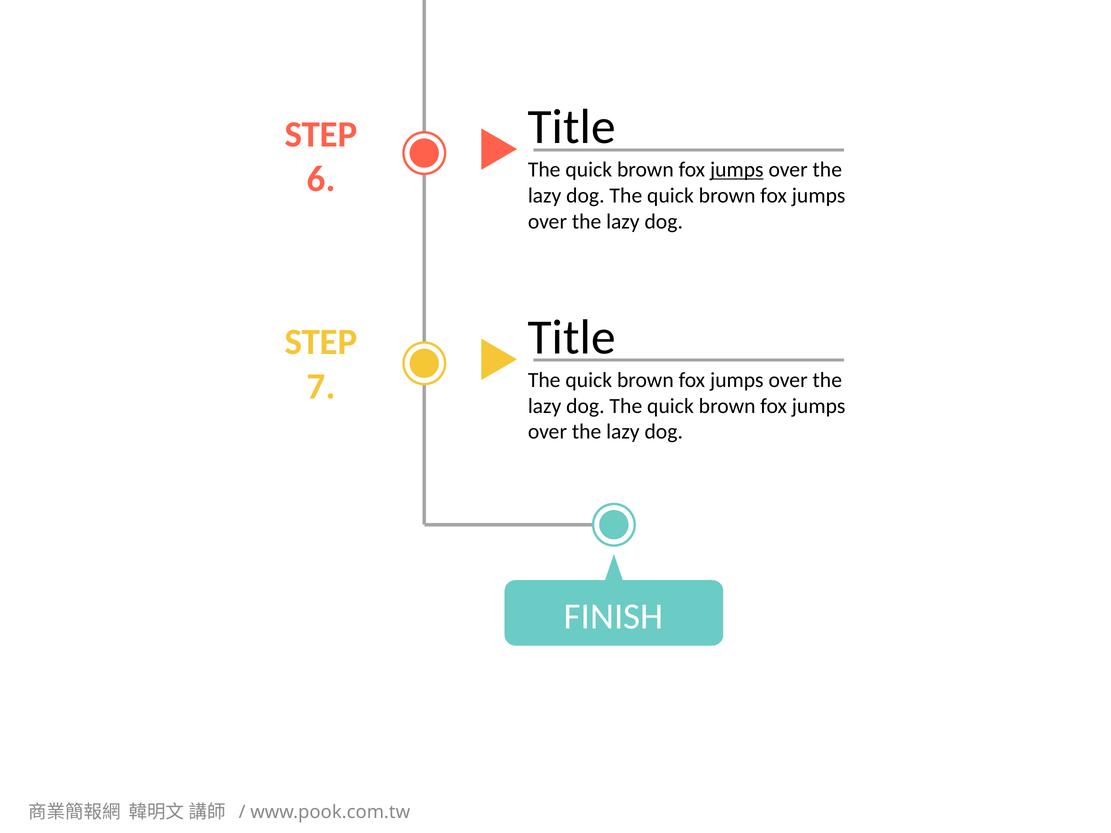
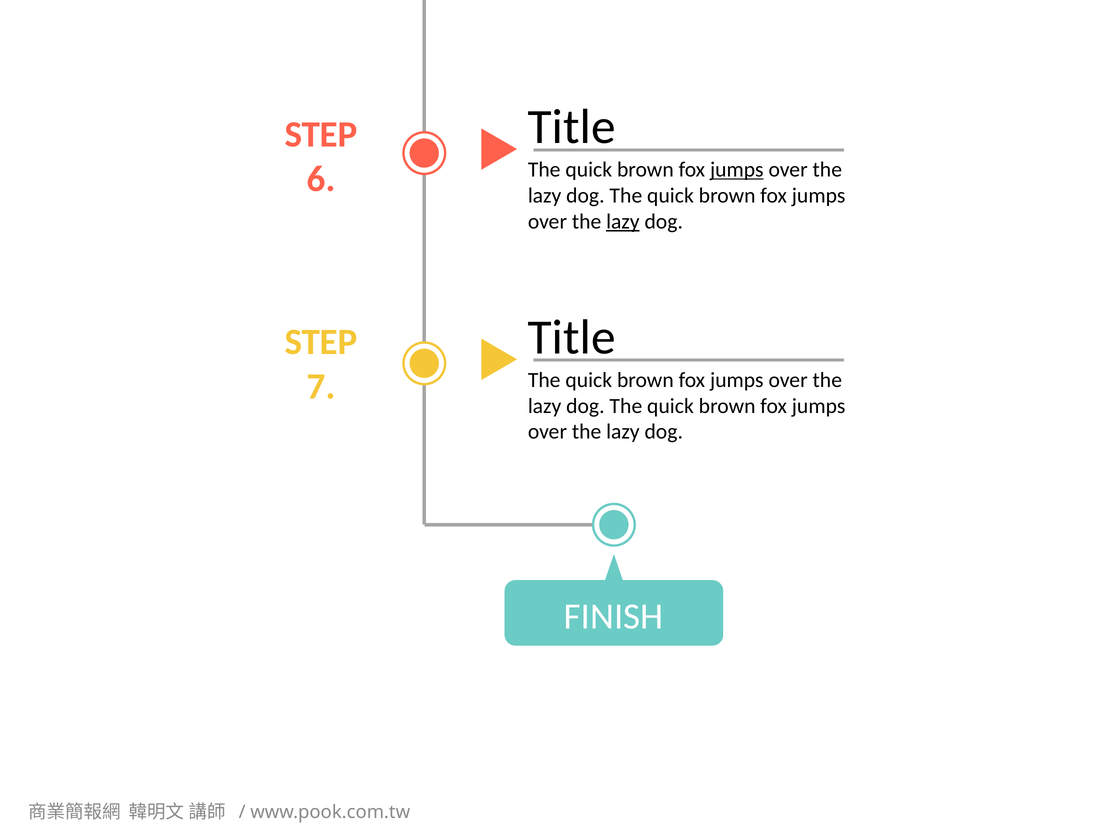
lazy at (623, 222) underline: none -> present
